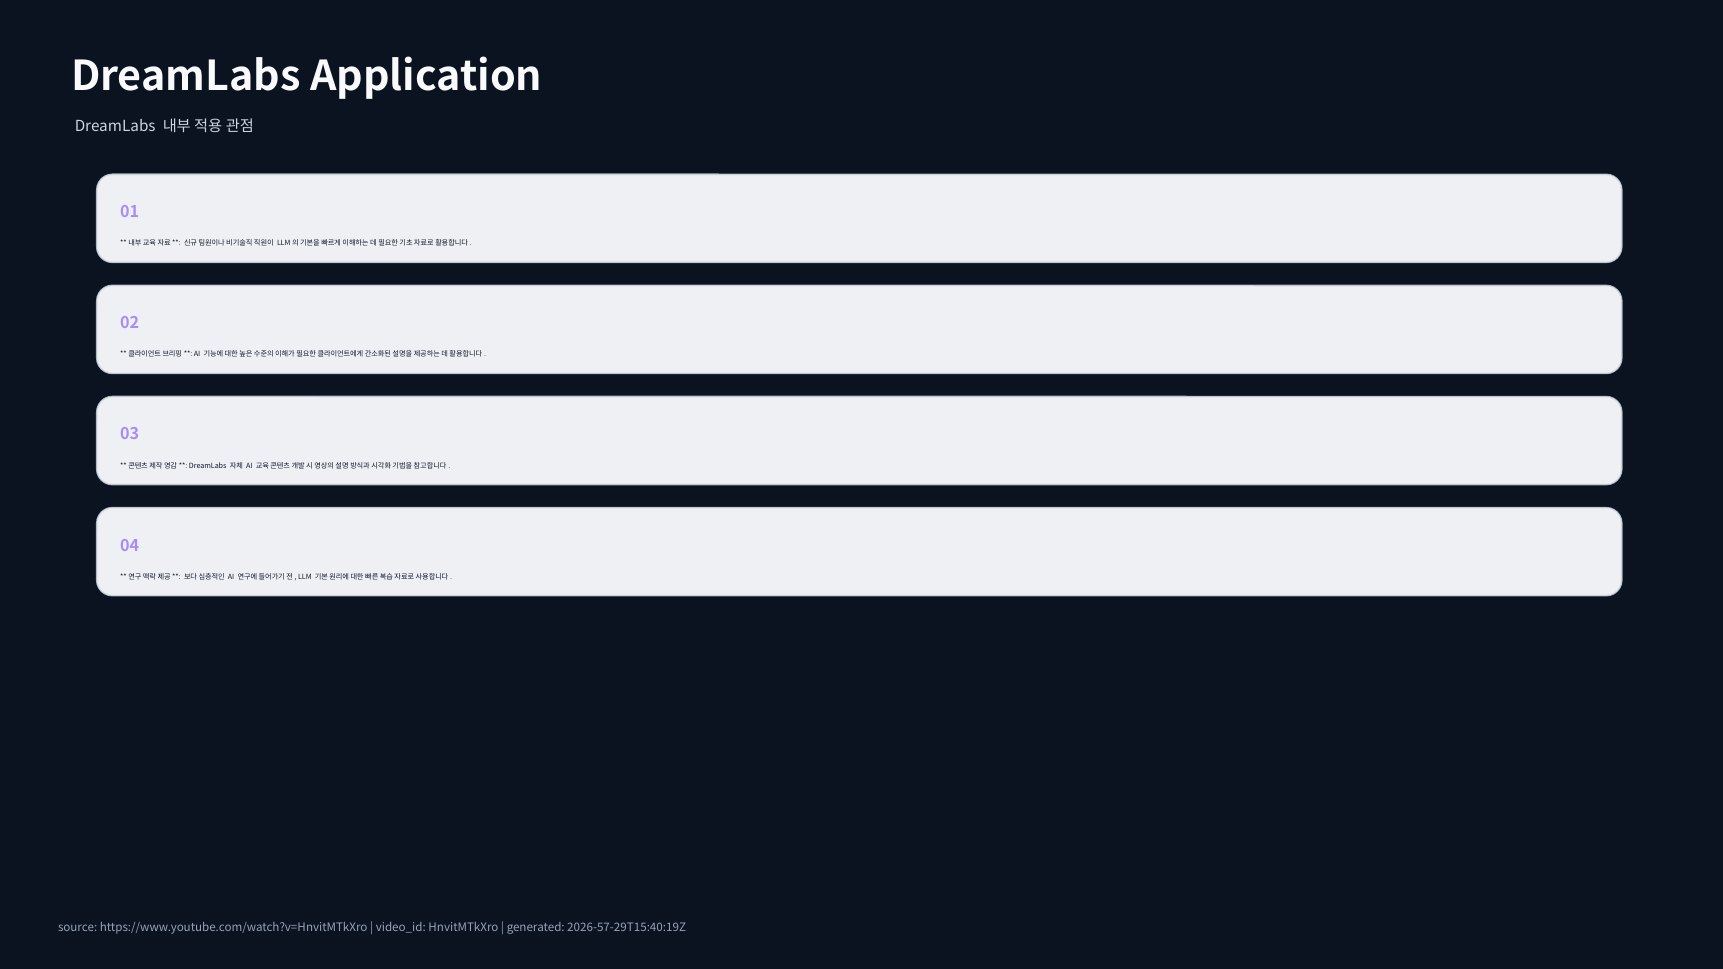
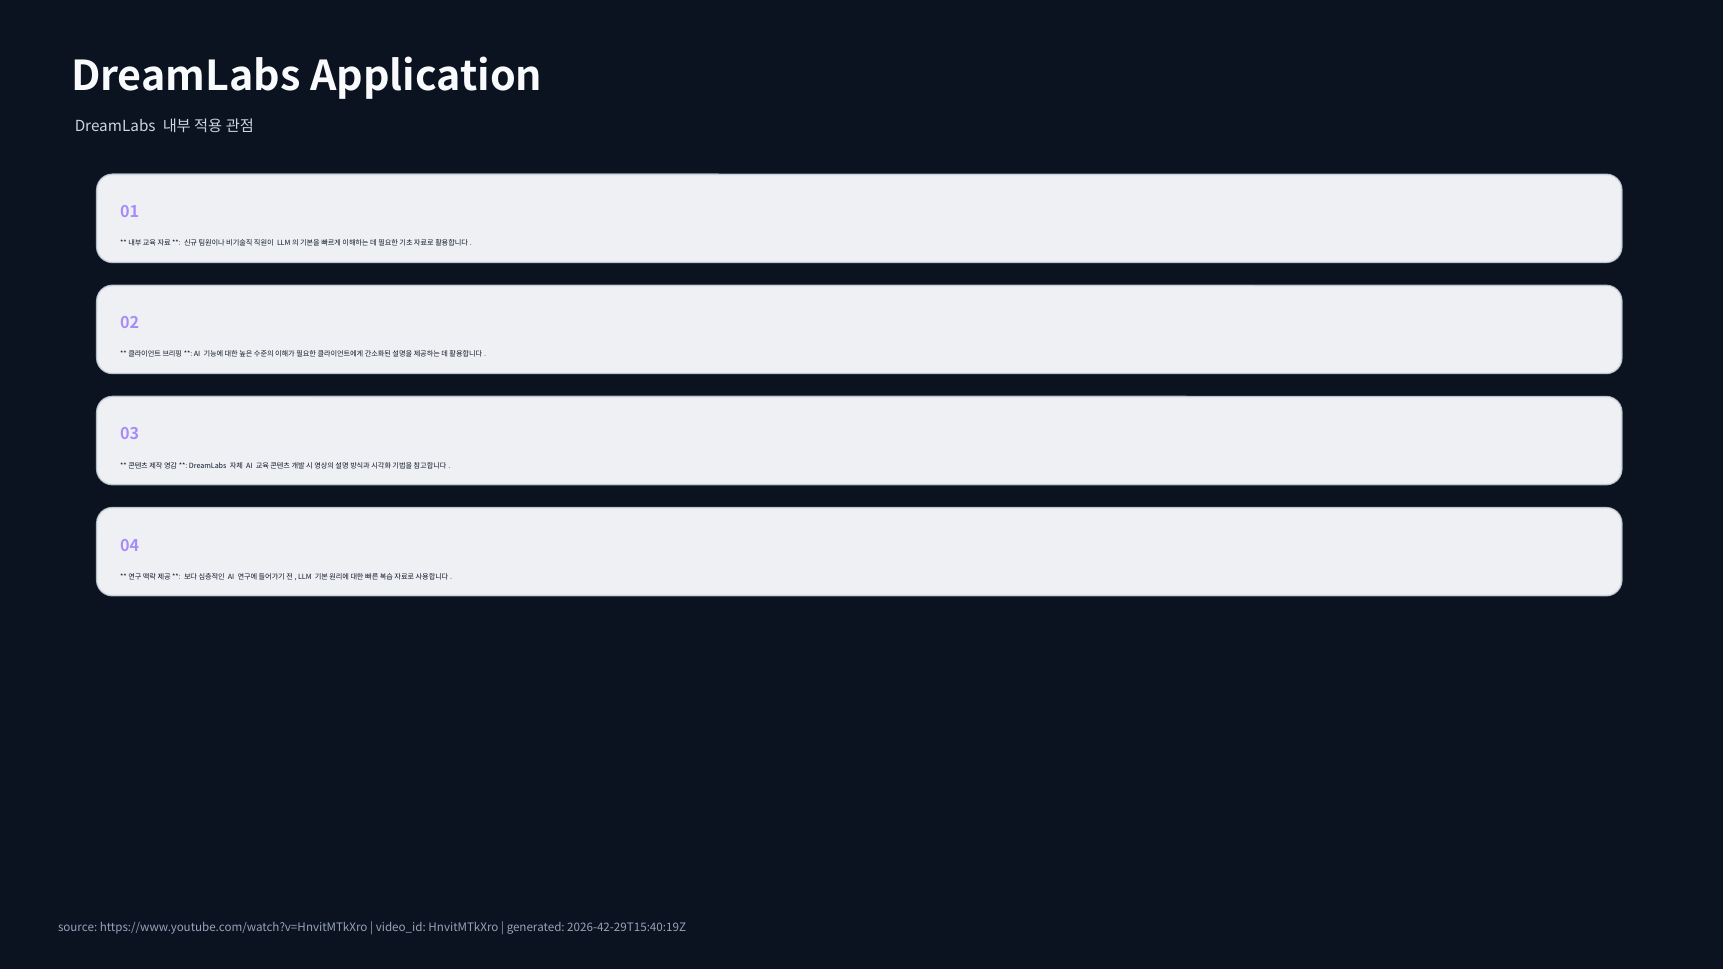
2026-57-29T15:40:19Z: 2026-57-29T15:40:19Z -> 2026-42-29T15:40:19Z
